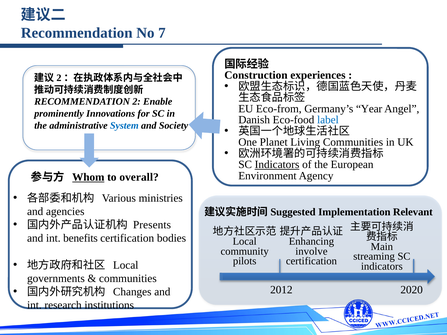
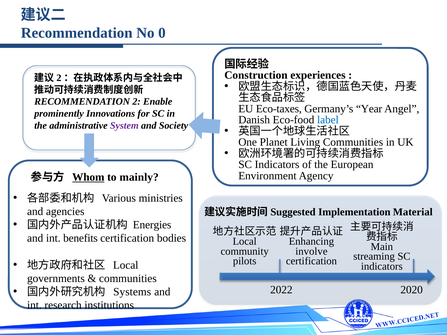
7: 7 -> 0
Eco-from: Eco-from -> Eco-taxes
System colour: blue -> purple
Indicators at (277, 165) underline: present -> none
overall: overall -> mainly
Relevant: Relevant -> Material
Presents: Presents -> Energies
2012: 2012 -> 2022
Changes: Changes -> Systems
